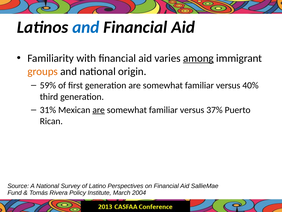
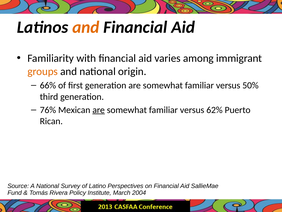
and at (86, 27) colour: blue -> orange
among underline: present -> none
59%: 59% -> 66%
40%: 40% -> 50%
31%: 31% -> 76%
37%: 37% -> 62%
